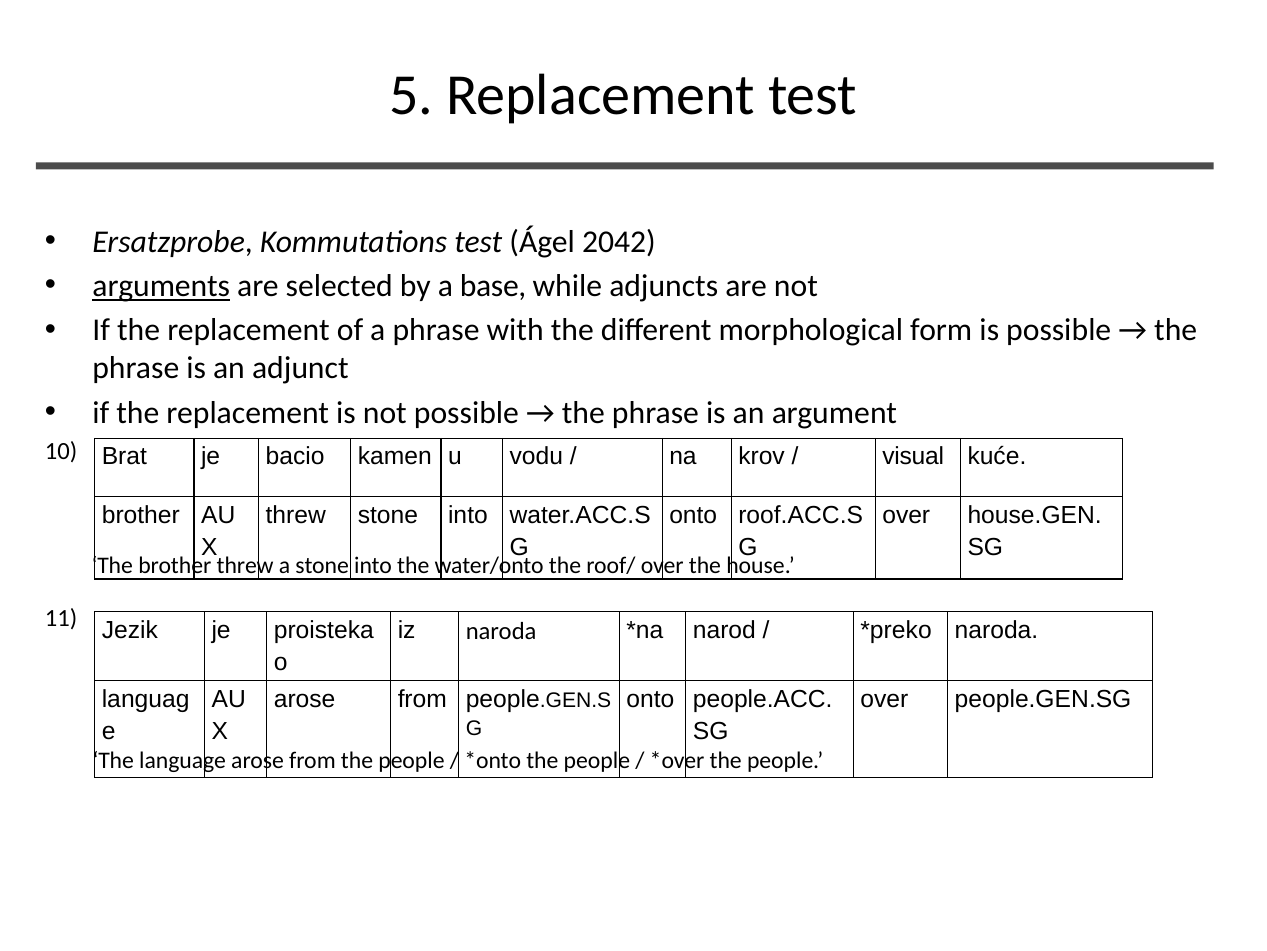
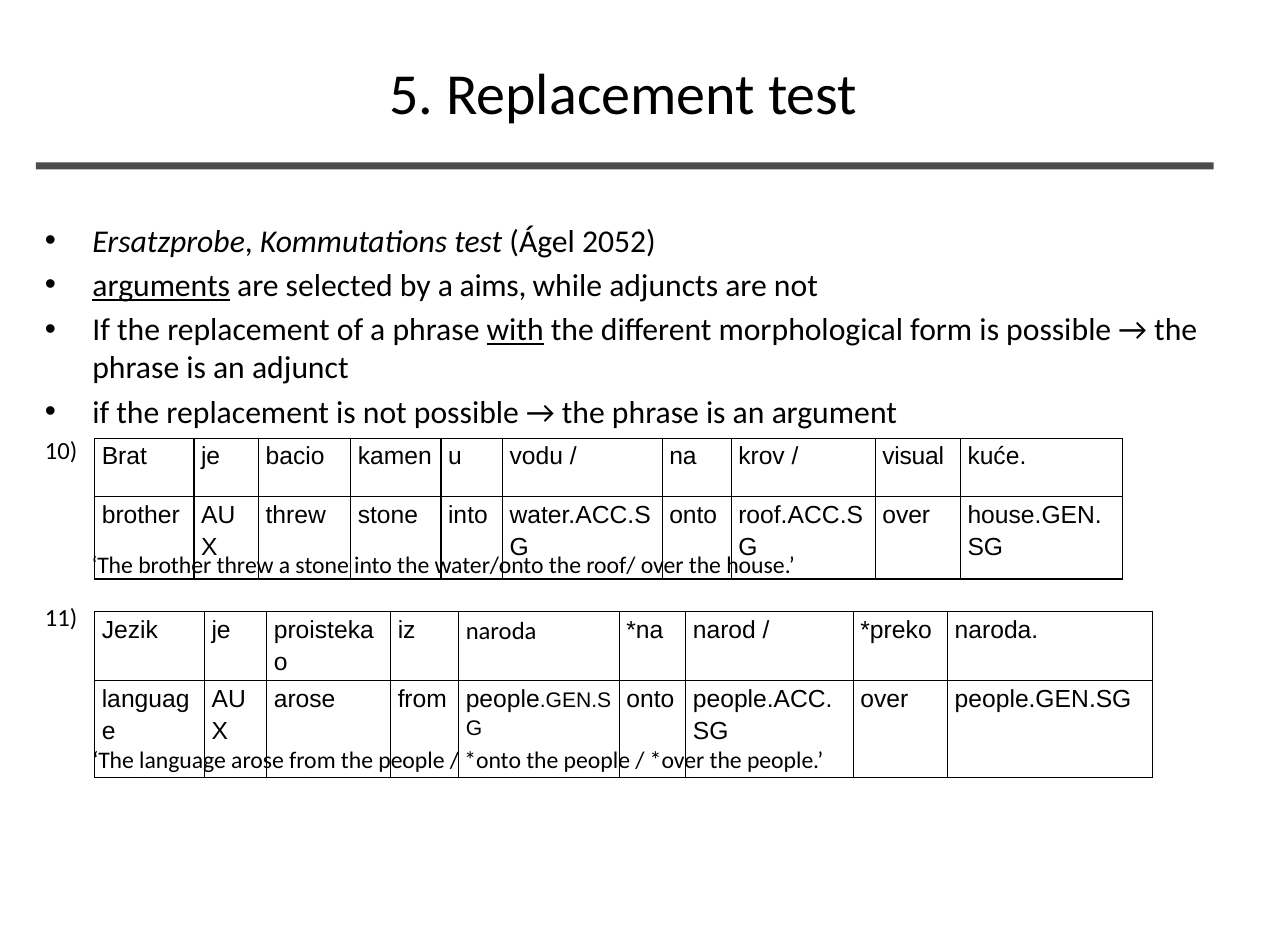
2042: 2042 -> 2052
base: base -> aims
with underline: none -> present
